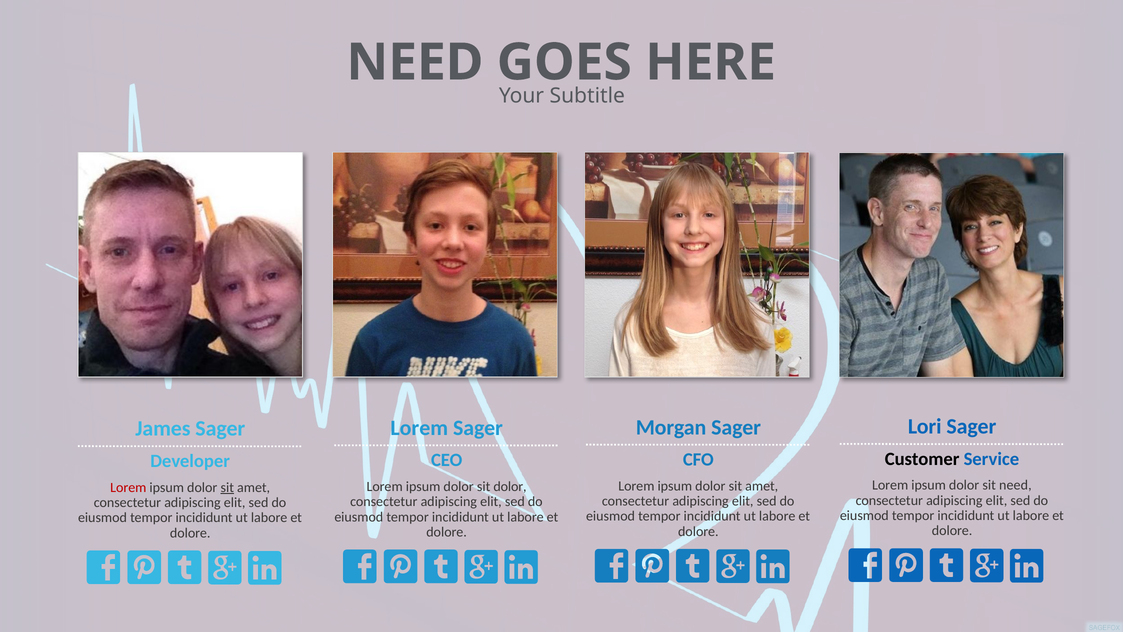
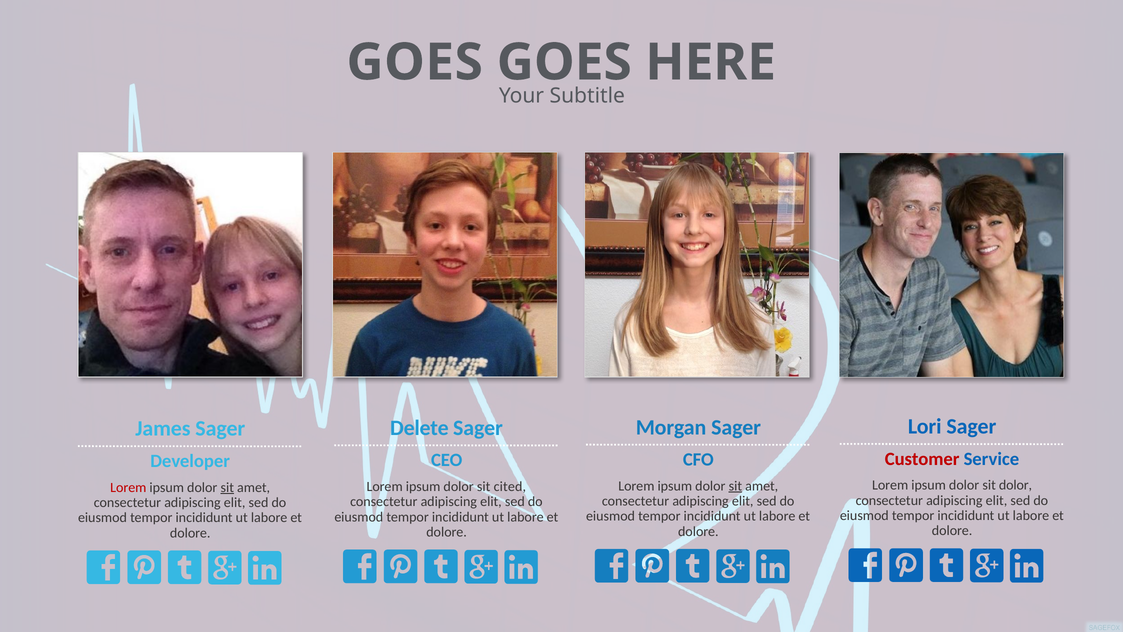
NEED at (415, 62): NEED -> GOES
Lorem at (419, 428): Lorem -> Delete
Customer colour: black -> red
sit need: need -> dolor
sit at (735, 486) underline: none -> present
sit dolor: dolor -> cited
